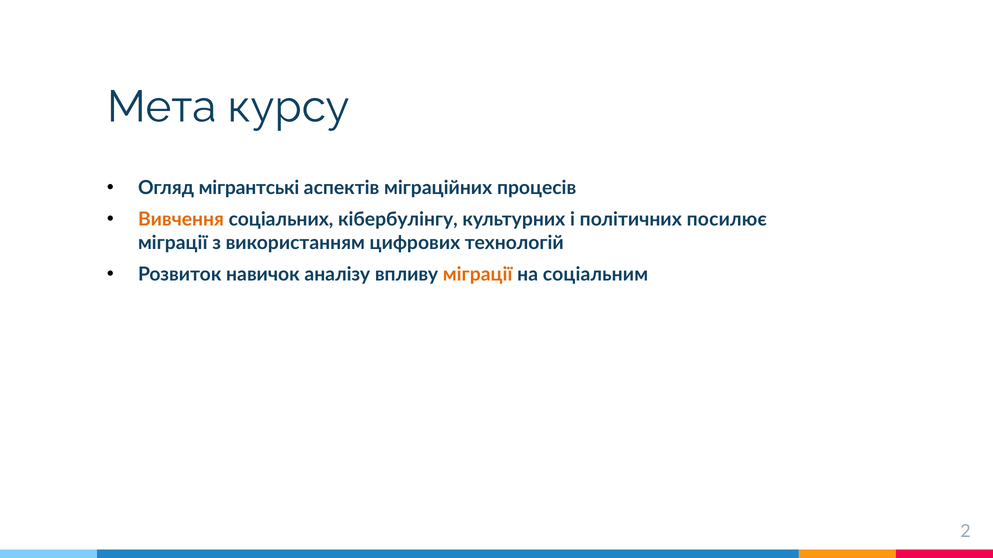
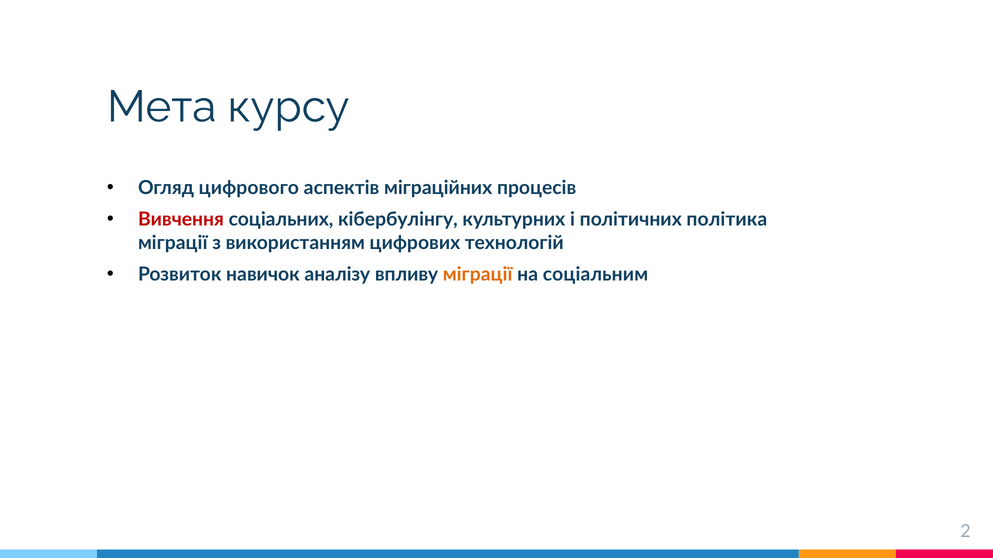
мігрантські: мігрантські -> цифрового
Вивчення colour: orange -> red
посилює: посилює -> політика
